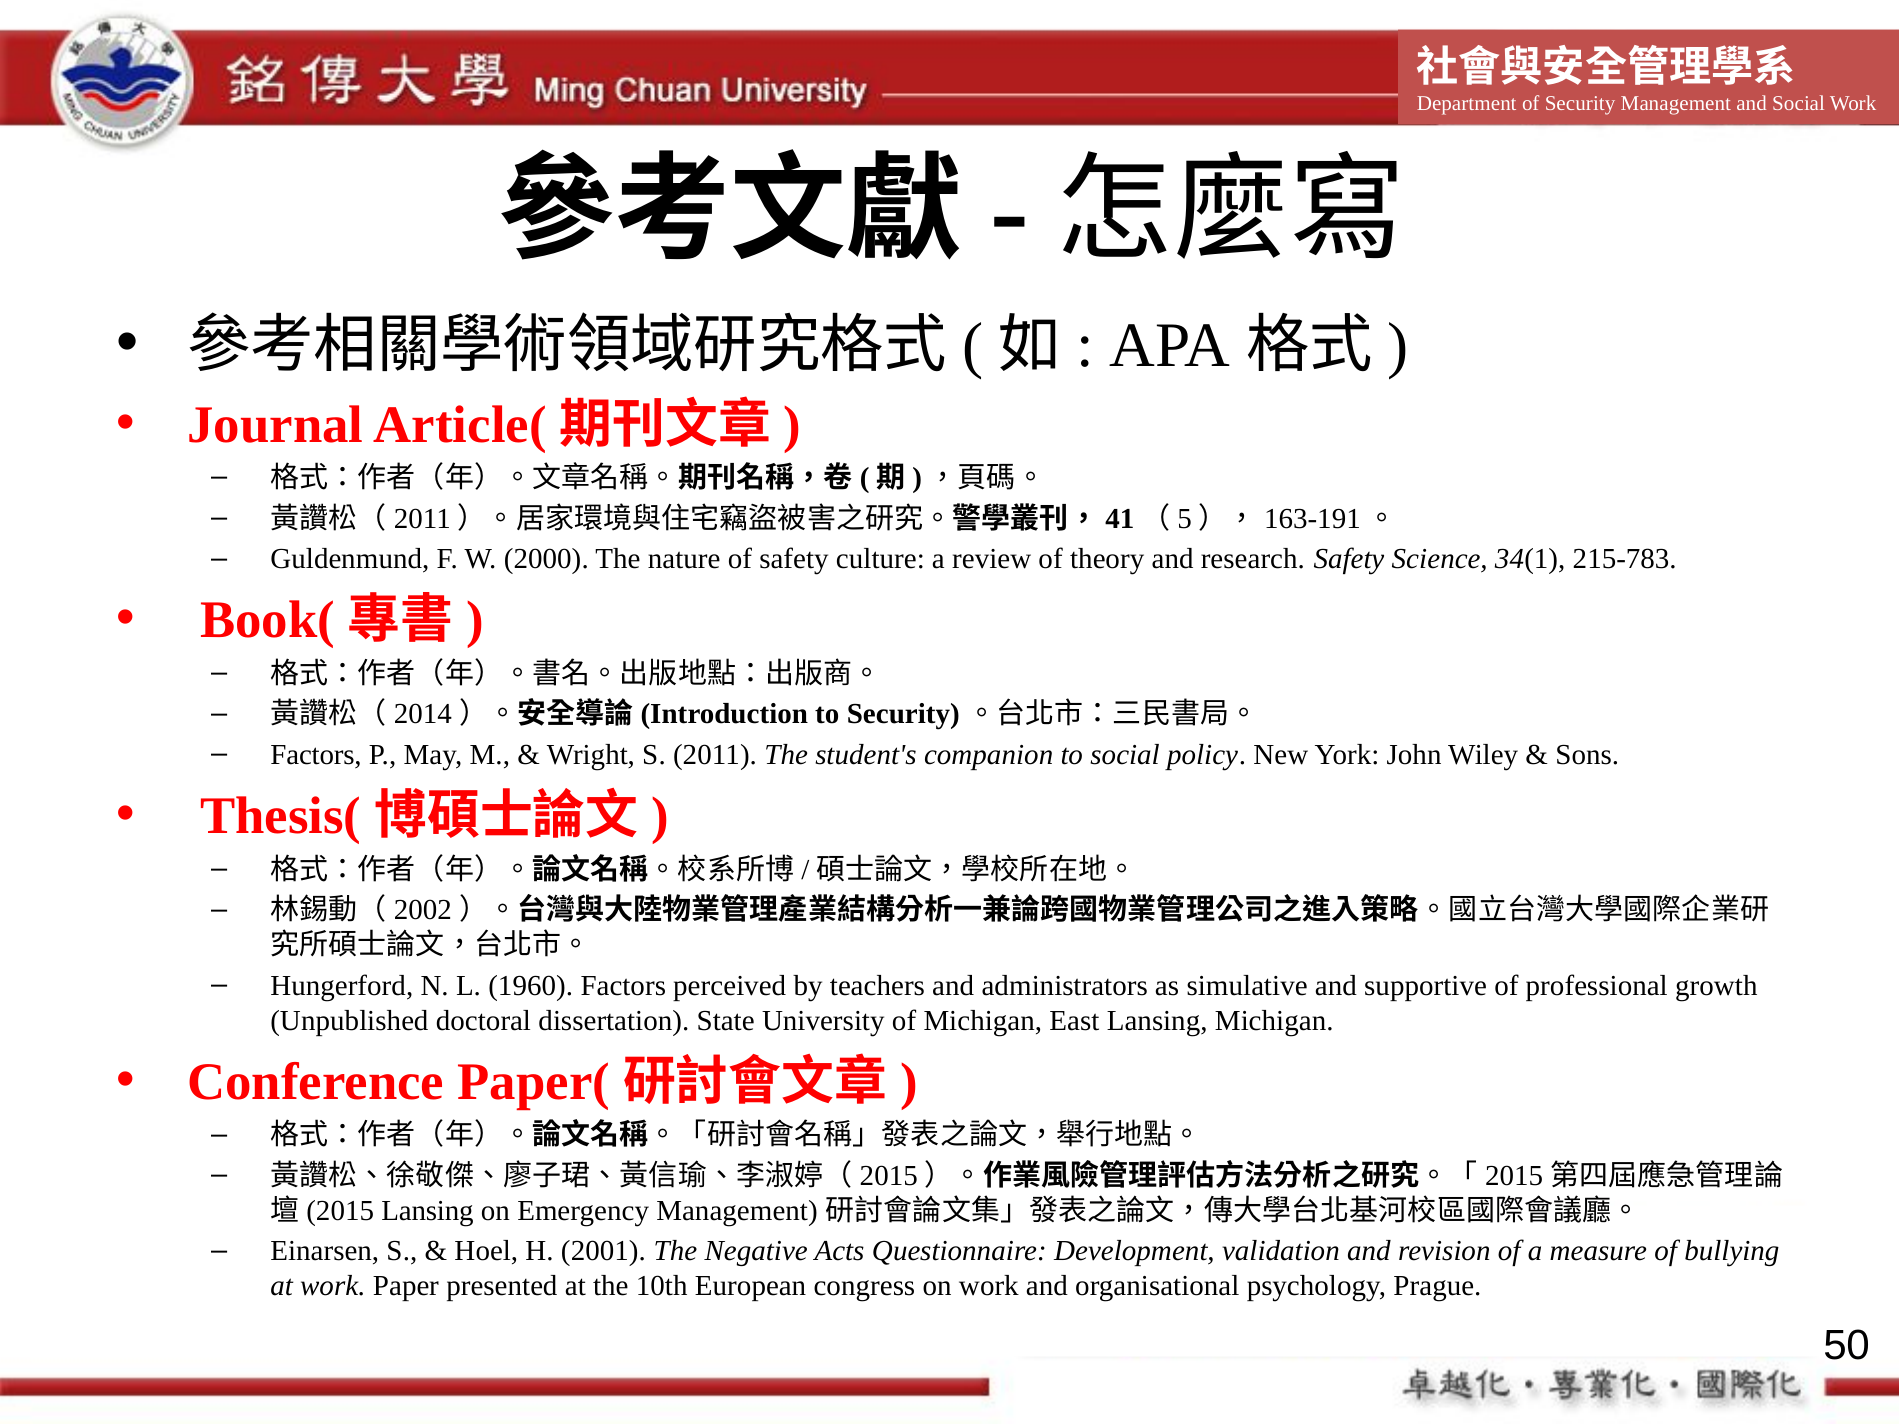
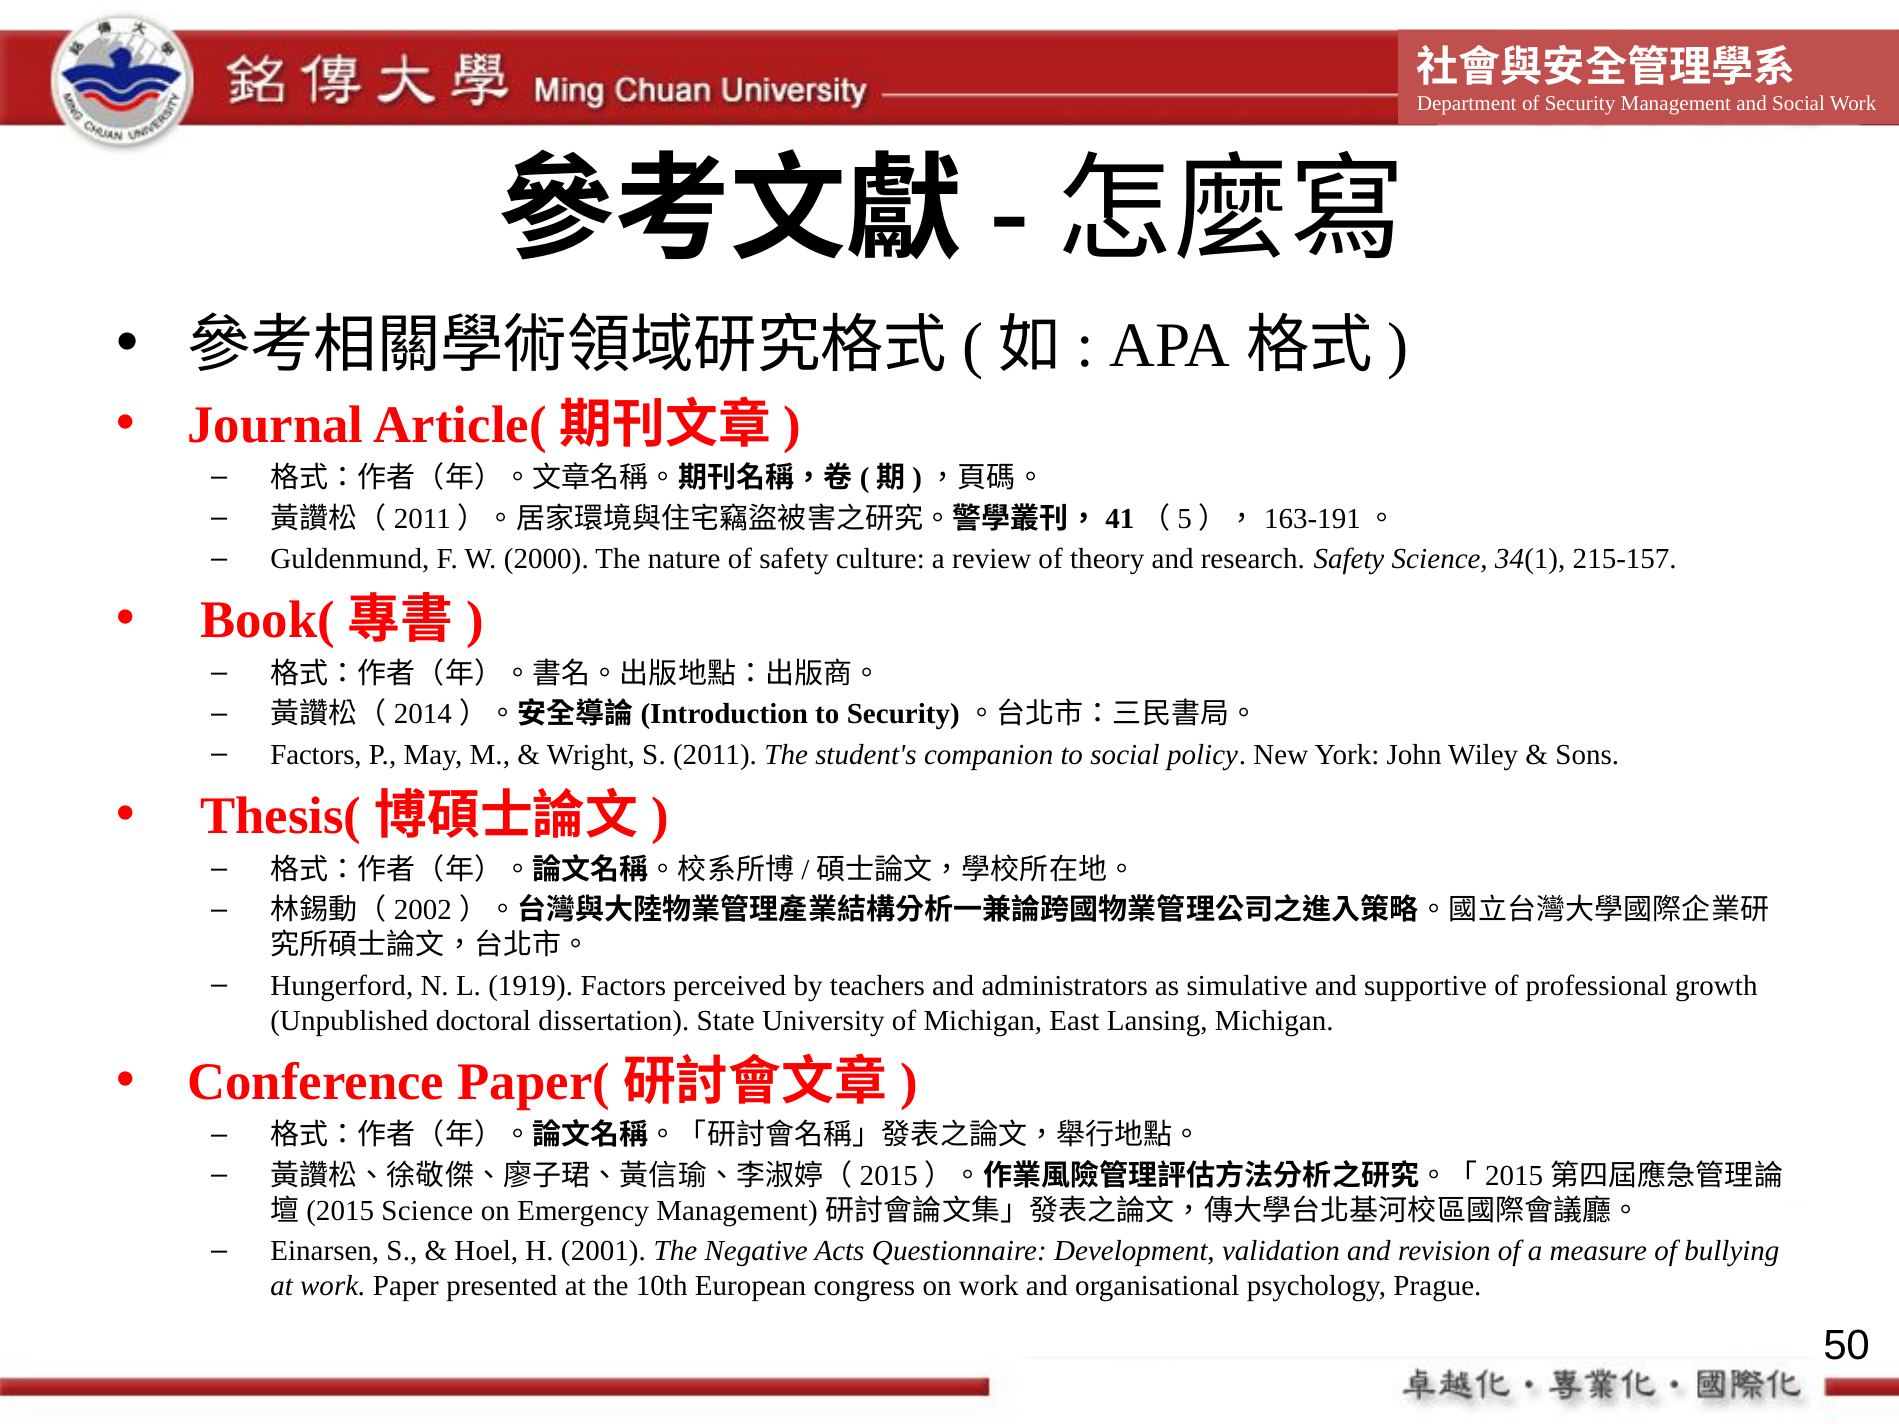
215-783: 215-783 -> 215-157
1960: 1960 -> 1919
Lansing at (428, 1211): Lansing -> Science
